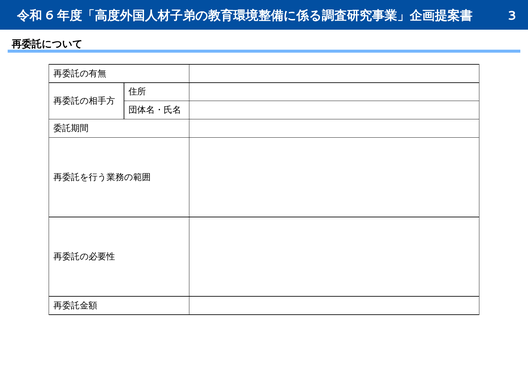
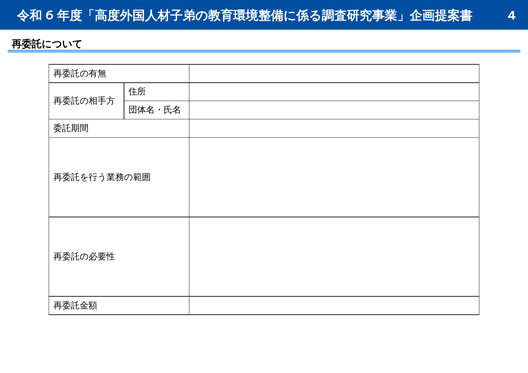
3: 3 -> 4
